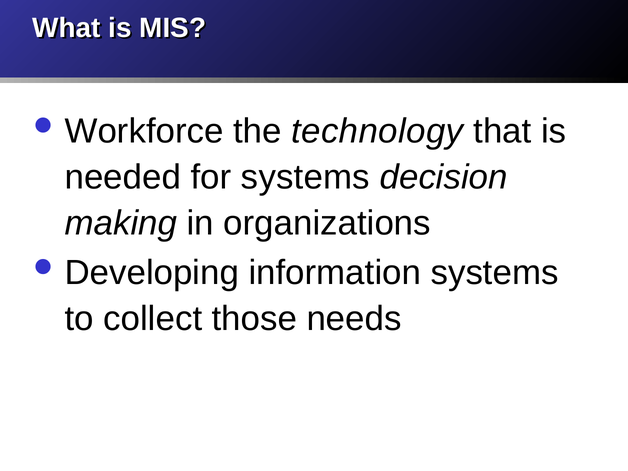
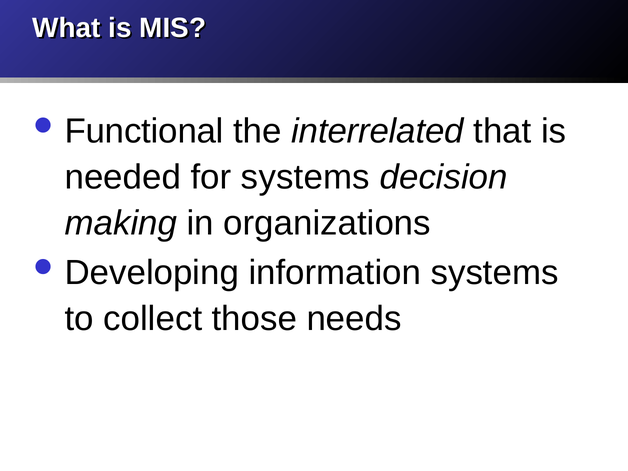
Workforce: Workforce -> Functional
technology: technology -> interrelated
